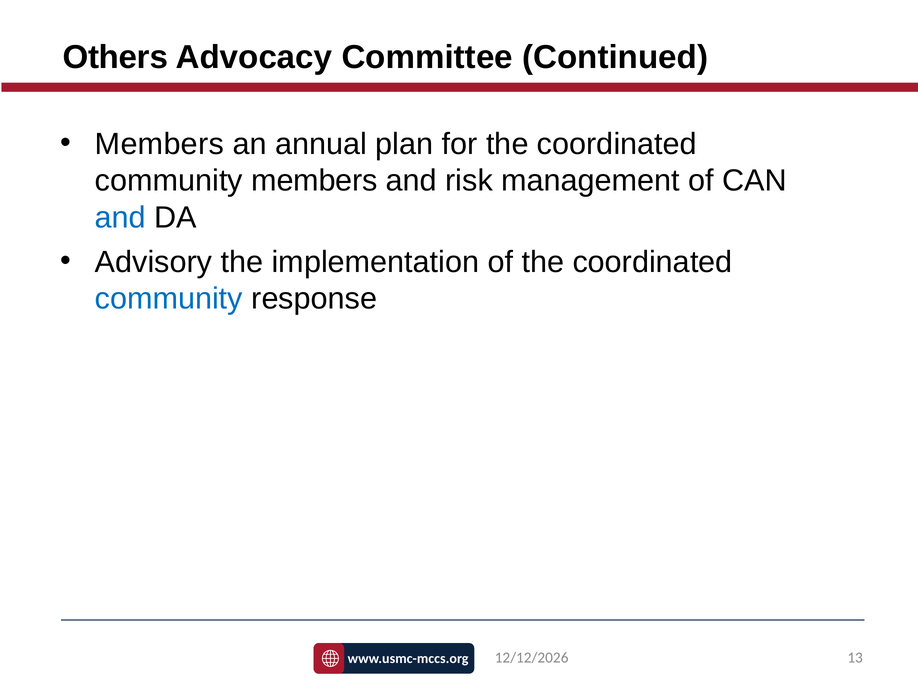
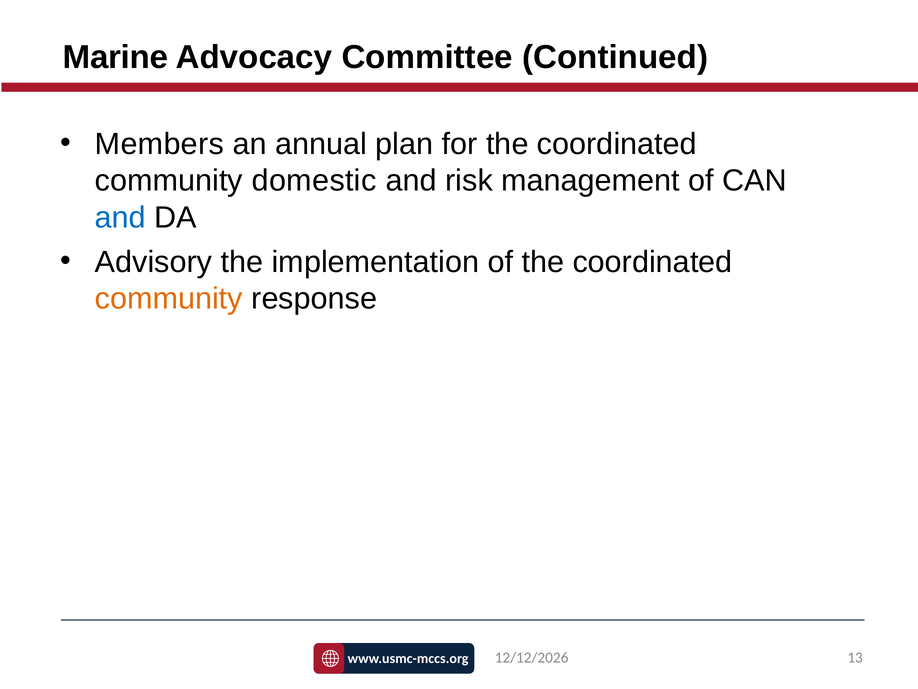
Others: Others -> Marine
community members: members -> domestic
community at (169, 298) colour: blue -> orange
